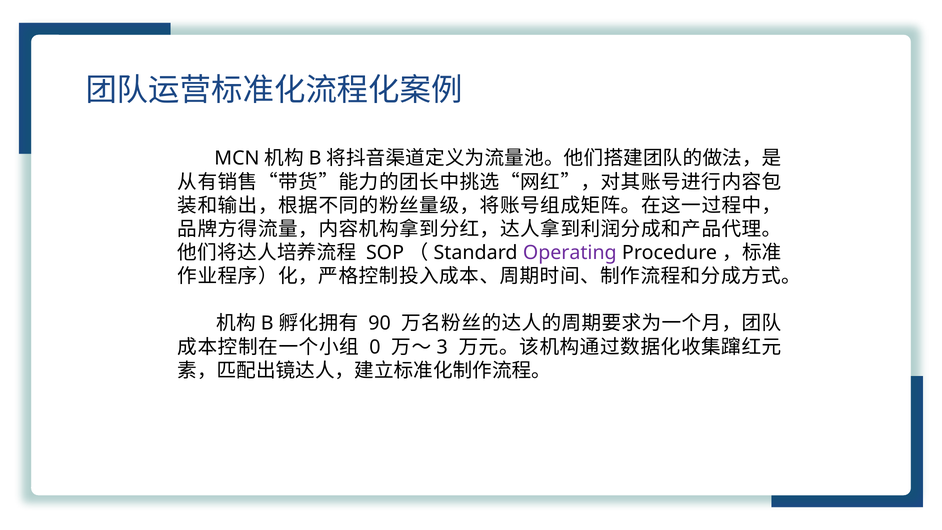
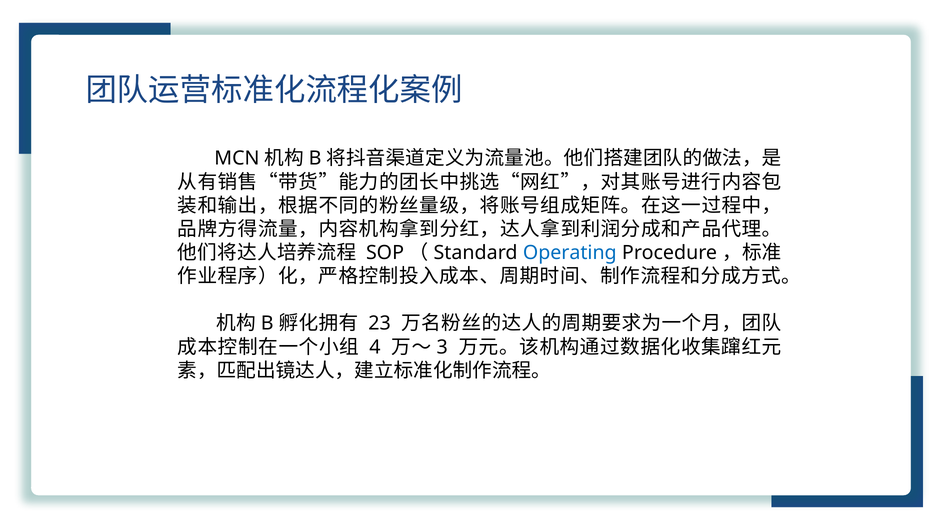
Operating colour: purple -> blue
90: 90 -> 23
0: 0 -> 4
